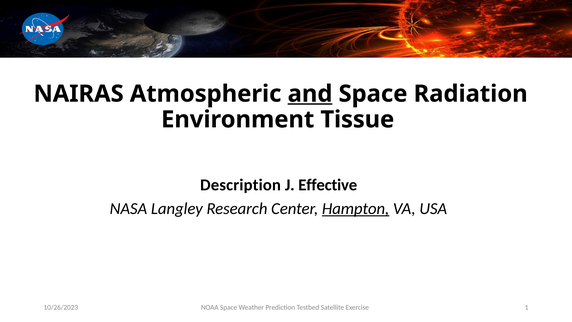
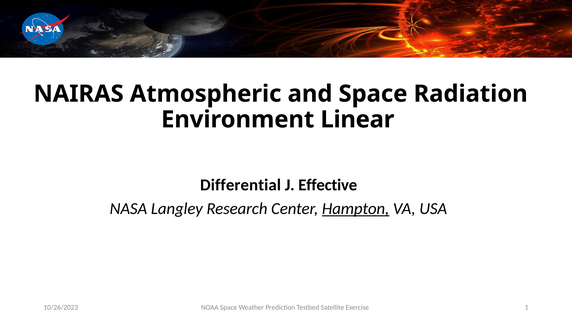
and underline: present -> none
Tissue: Tissue -> Linear
Description: Description -> Differential
